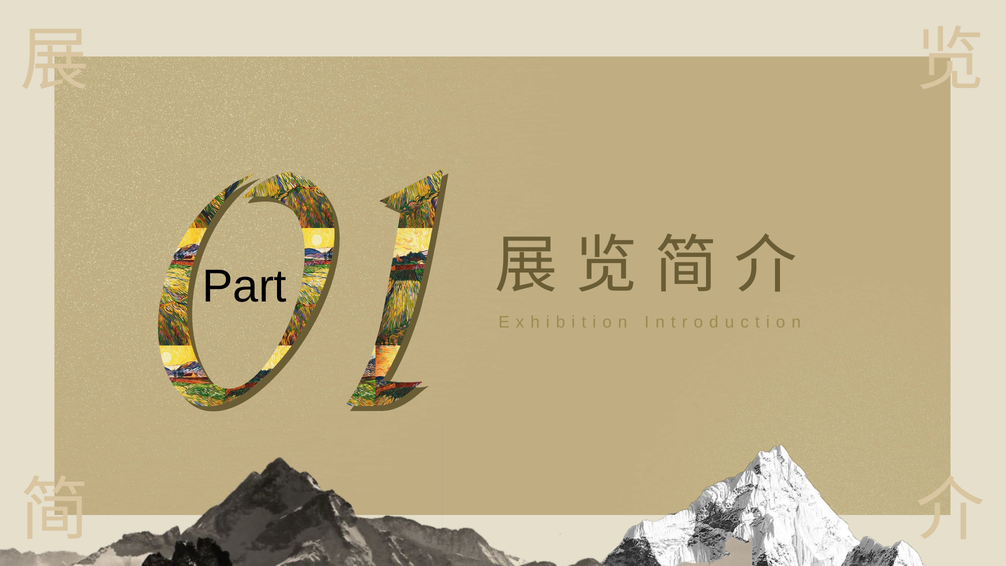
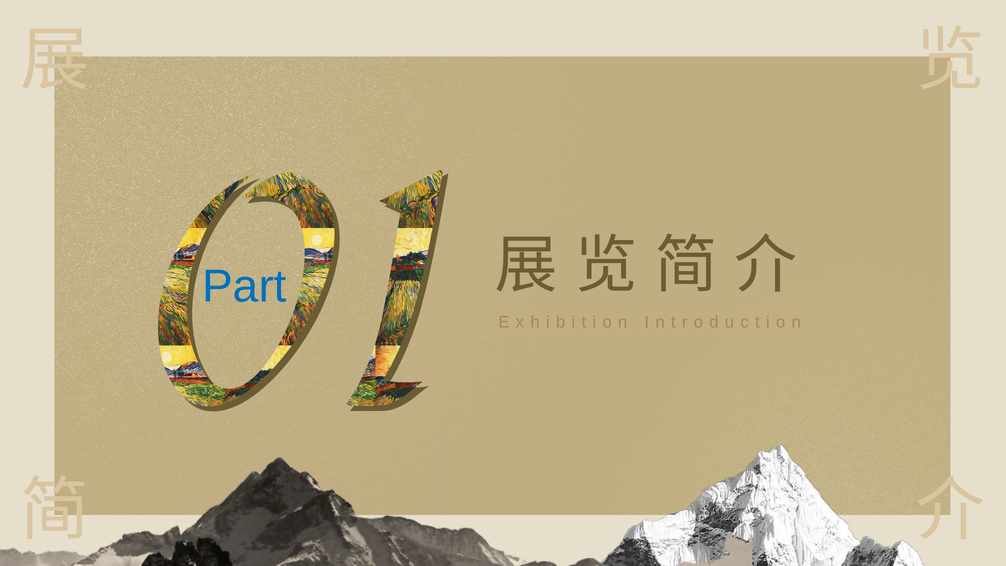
Part colour: black -> blue
